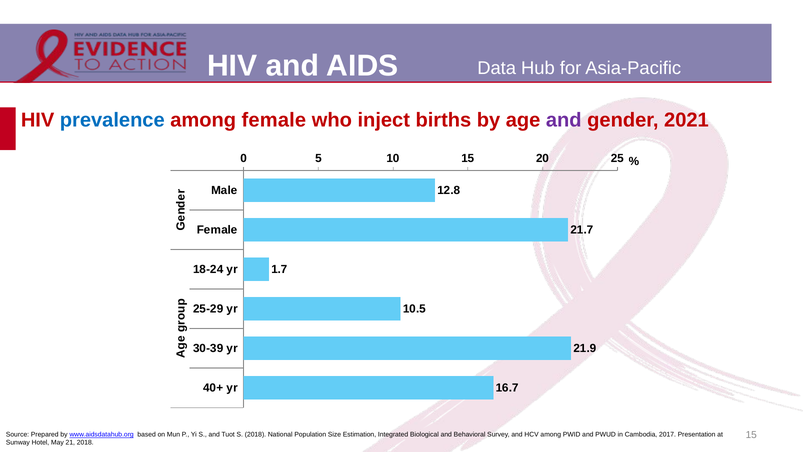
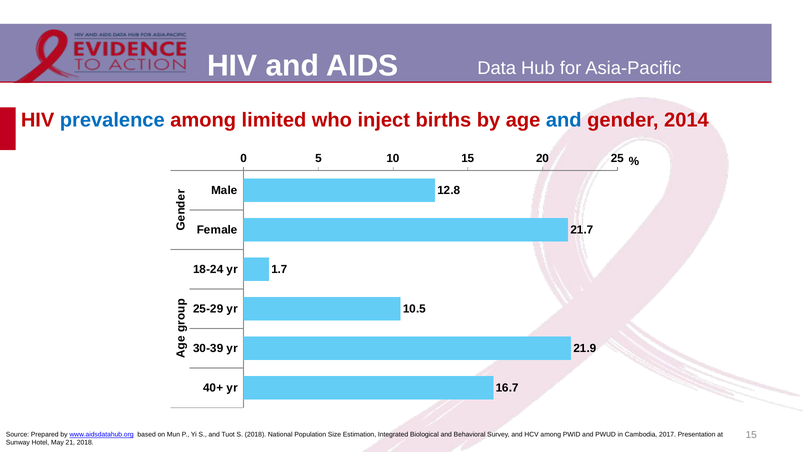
among female: female -> limited
and at (564, 120) colour: purple -> blue
2021: 2021 -> 2014
